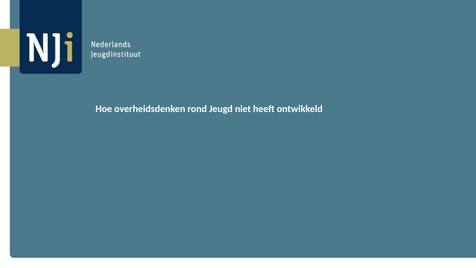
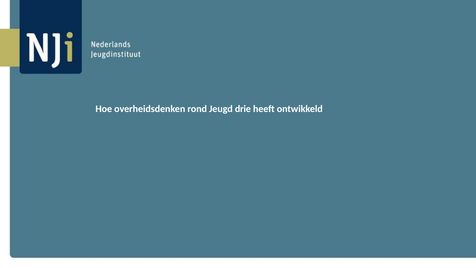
niet: niet -> drie
